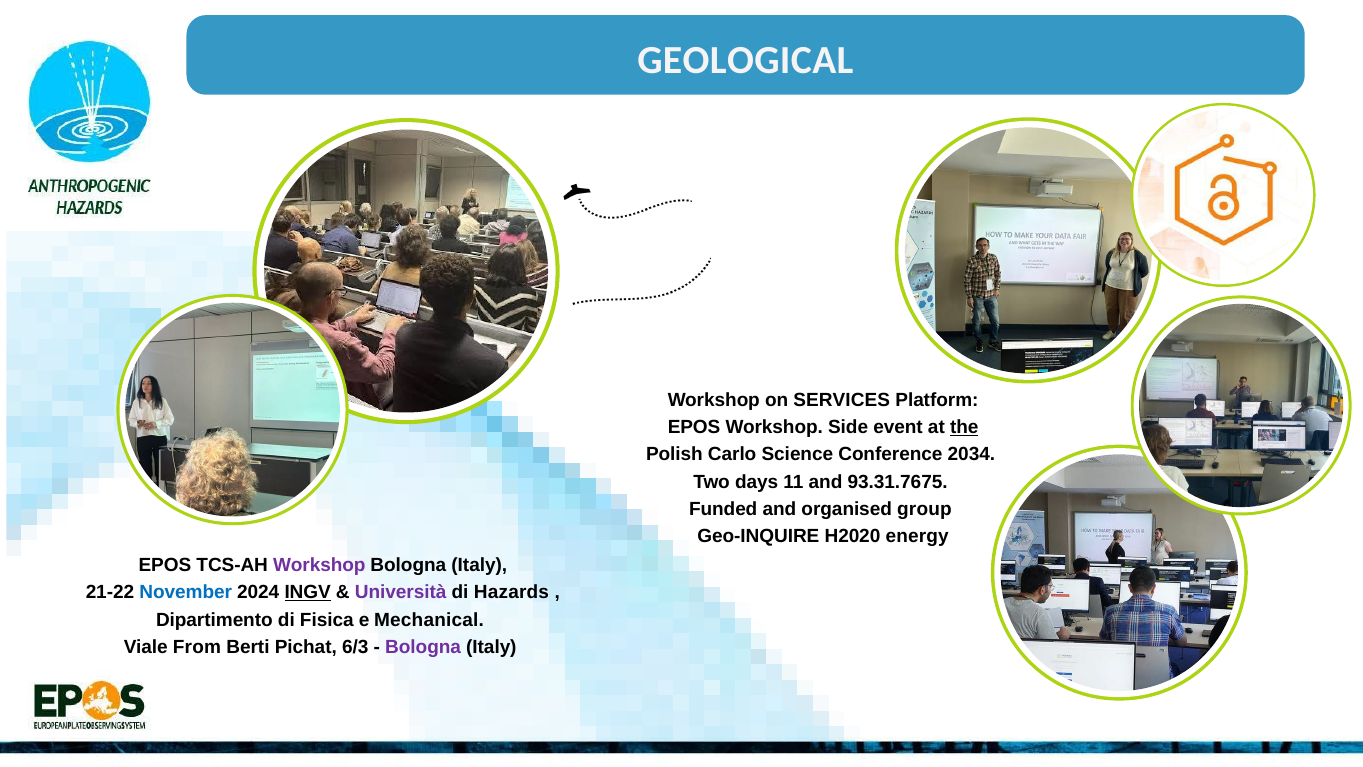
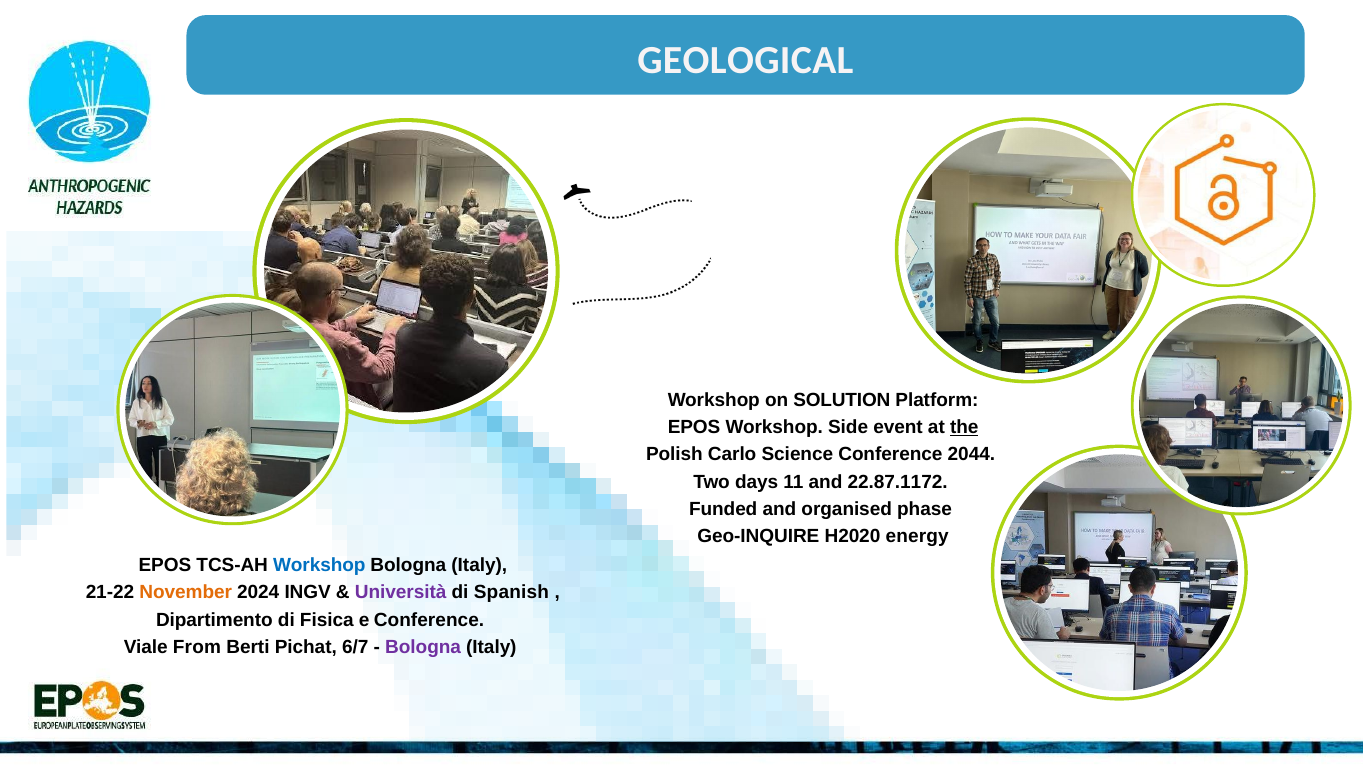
SERVICES: SERVICES -> SOLUTION
2034: 2034 -> 2044
93.31.7675: 93.31.7675 -> 22.87.1172
group: group -> phase
Workshop at (319, 565) colour: purple -> blue
November colour: blue -> orange
INGV underline: present -> none
Hazards: Hazards -> Spanish
e Mechanical: Mechanical -> Conference
6/3: 6/3 -> 6/7
